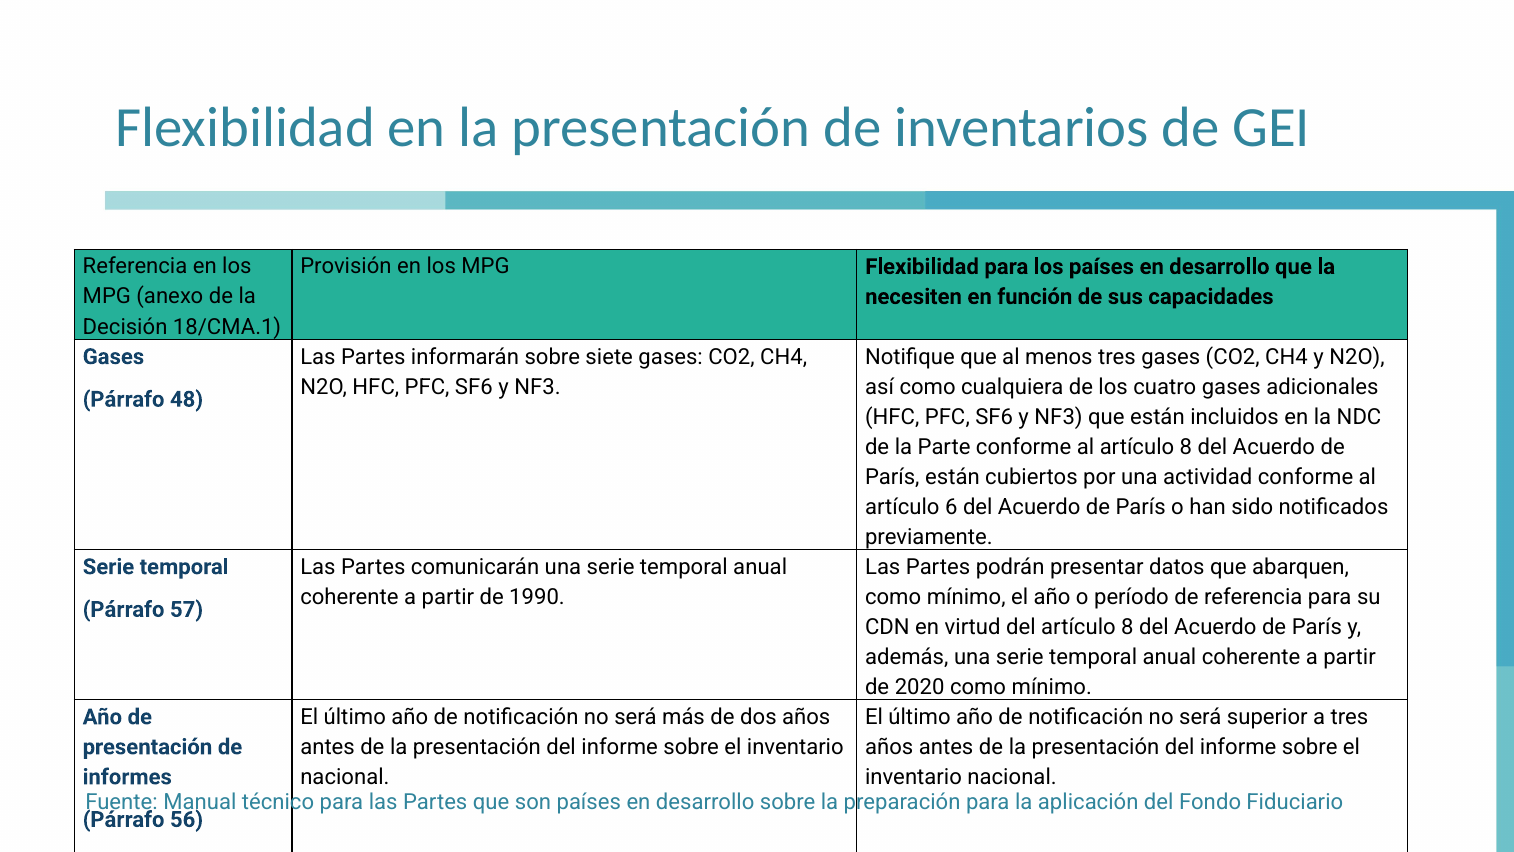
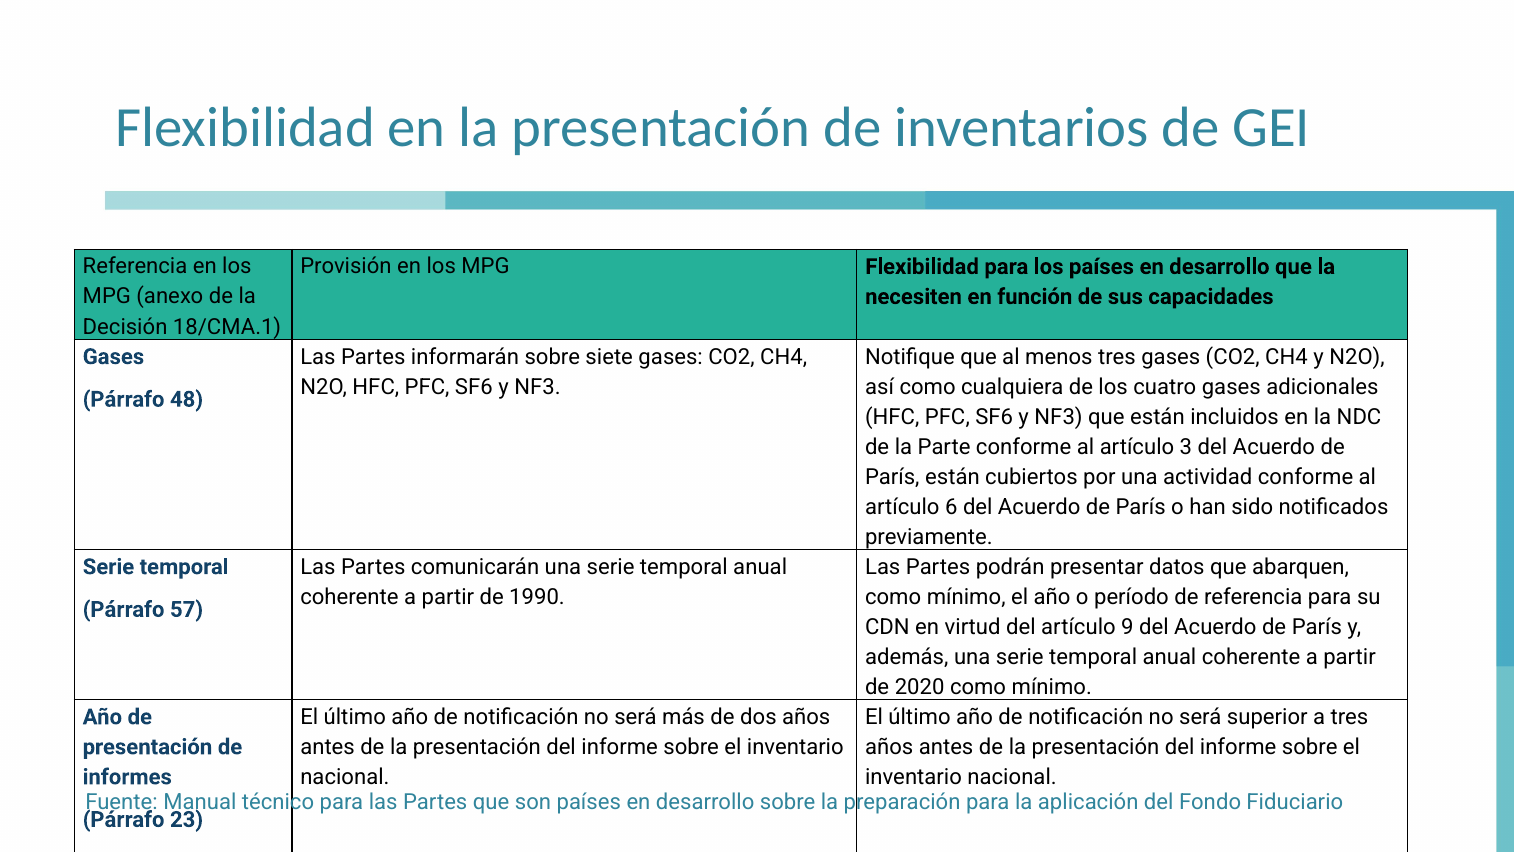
al artículo 8: 8 -> 3
del artículo 8: 8 -> 9
56: 56 -> 23
